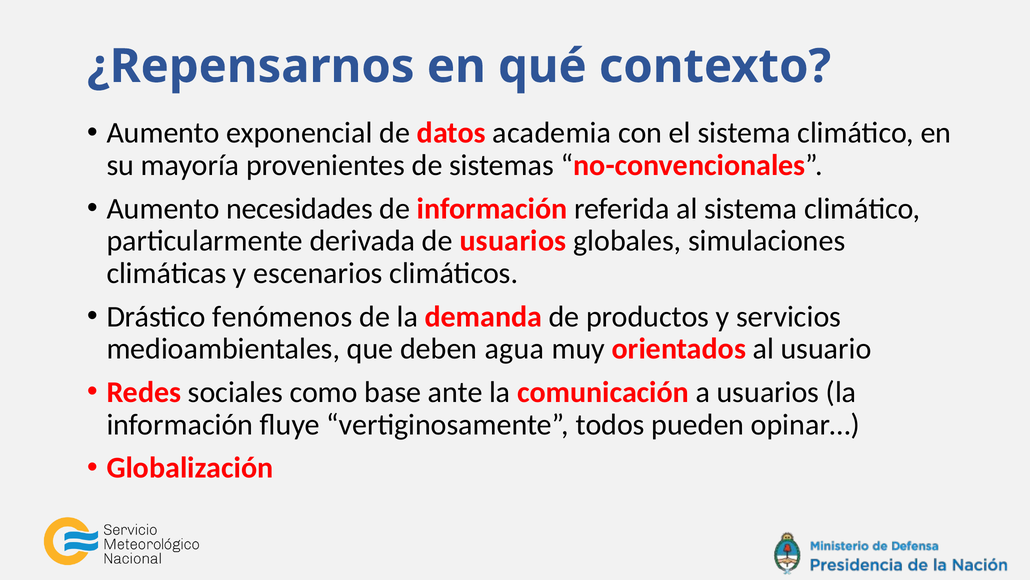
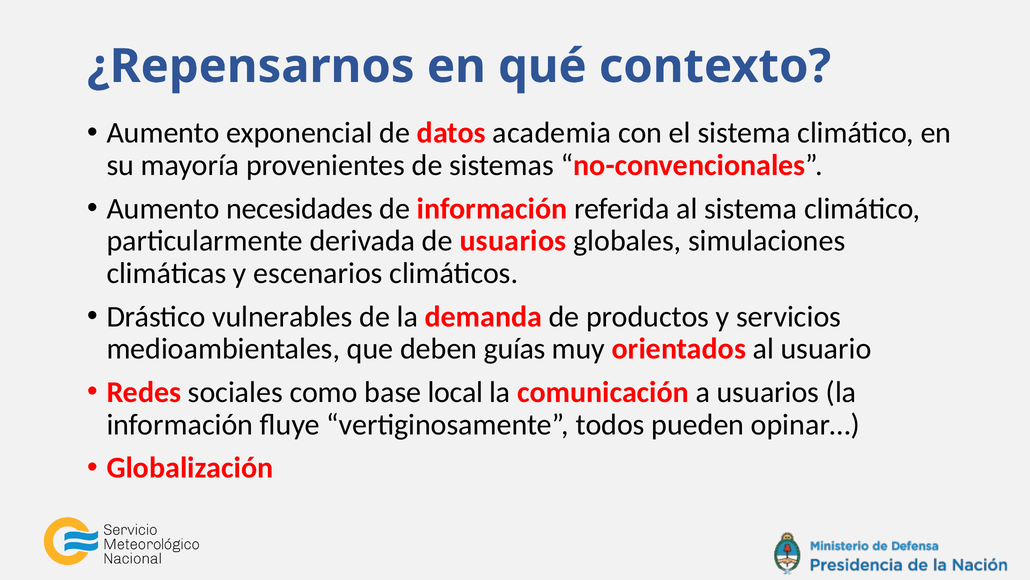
fenómenos: fenómenos -> vulnerables
agua: agua -> guías
ante: ante -> local
